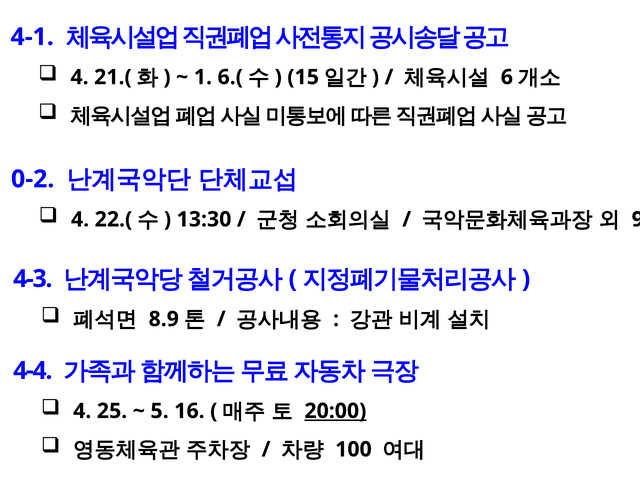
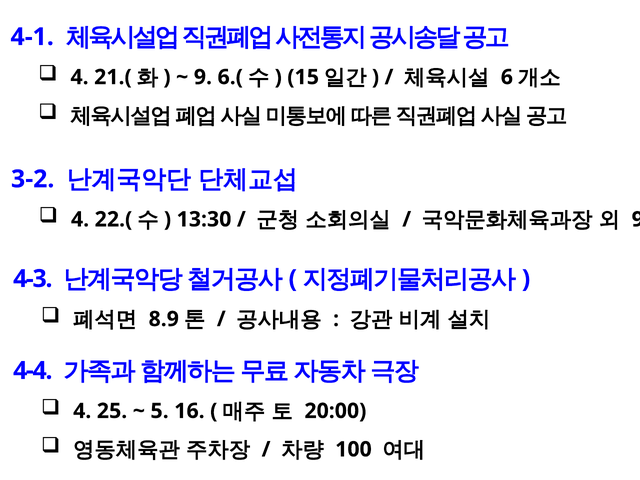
1 at (203, 77): 1 -> 9
0-2: 0-2 -> 3-2
20:00 underline: present -> none
